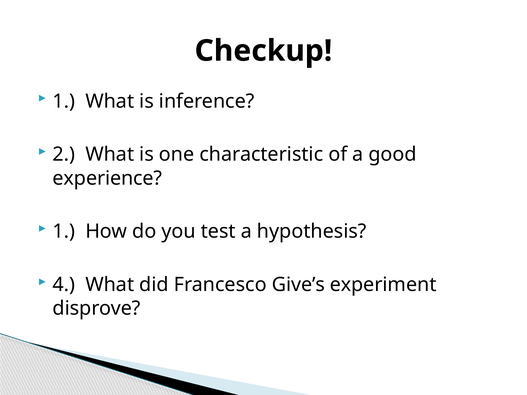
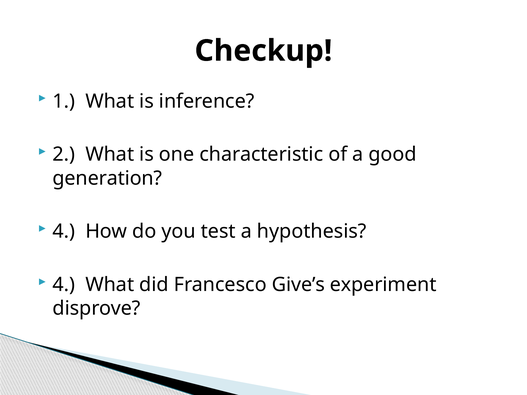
experience: experience -> generation
1 at (64, 232): 1 -> 4
